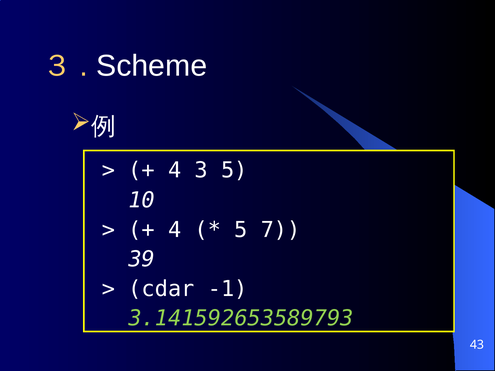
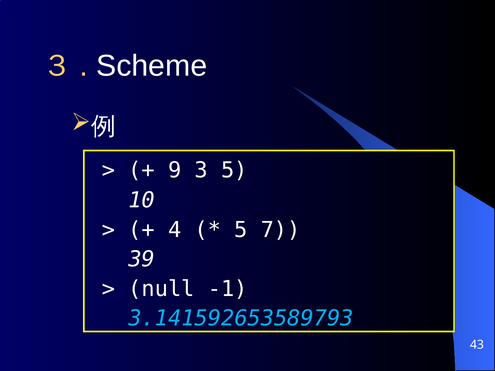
4 at (175, 170): 4 -> 9
cdar: cdar -> null
3.141592653589793 colour: light green -> light blue
